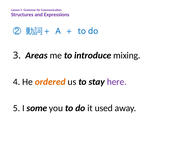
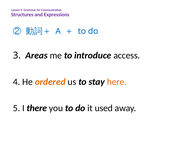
mixing: mixing -> access
here colour: purple -> orange
some: some -> there
